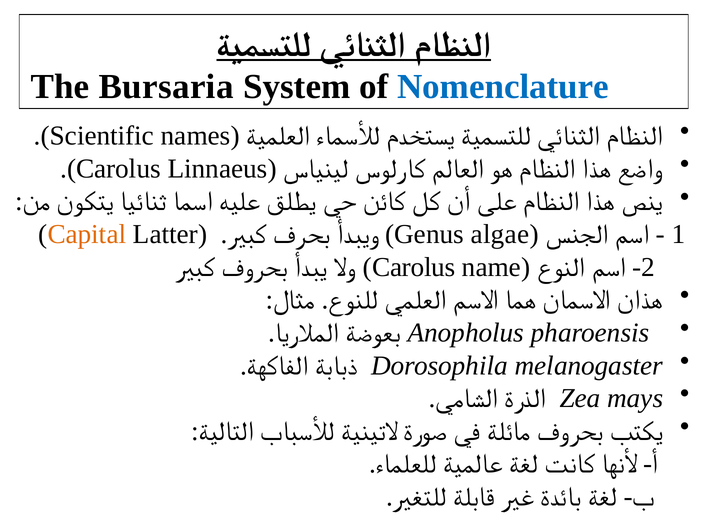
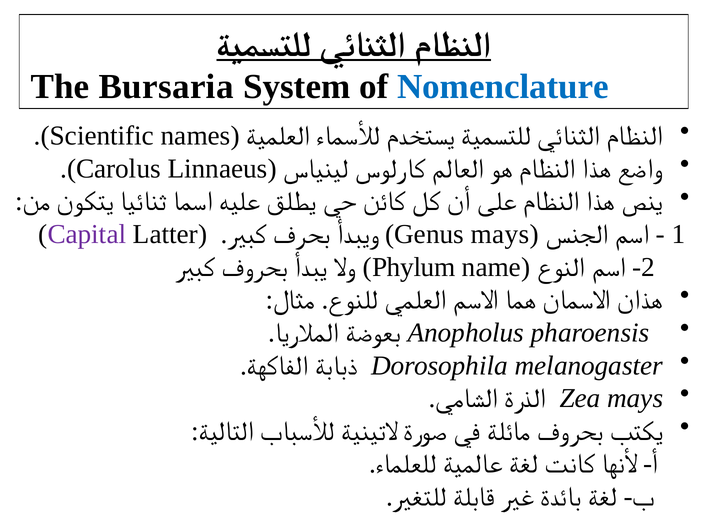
Capital colour: orange -> purple
Genus algae: algae -> mays
Carolus at (414, 267): Carolus -> Phylum
